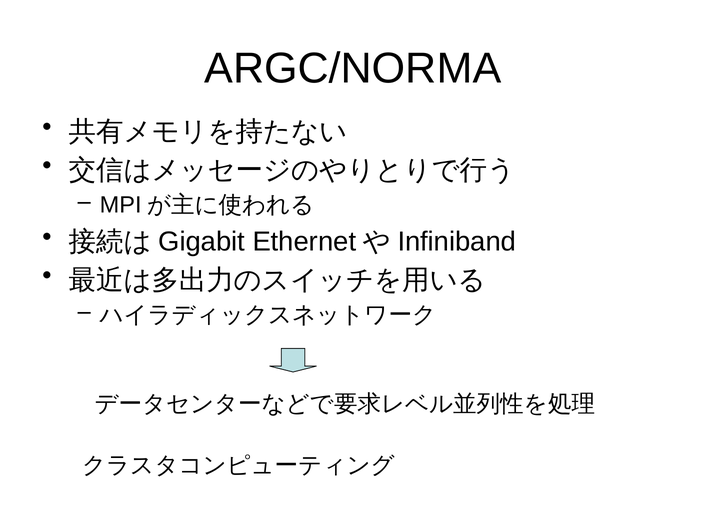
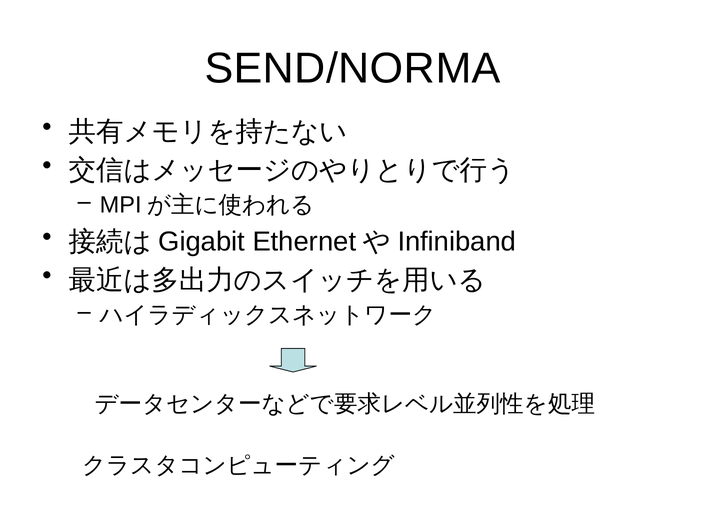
ARGC/NORMA: ARGC/NORMA -> SEND/NORMA
